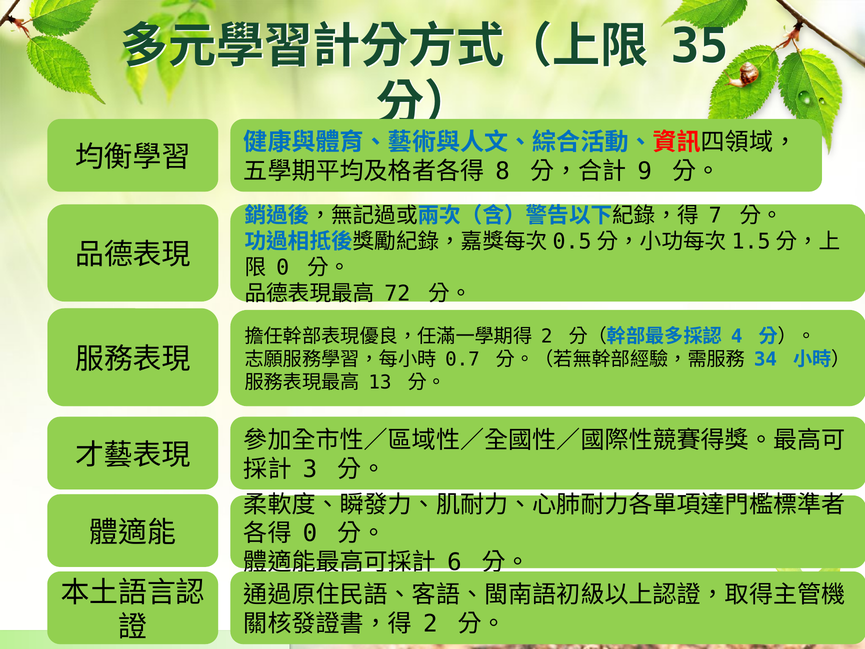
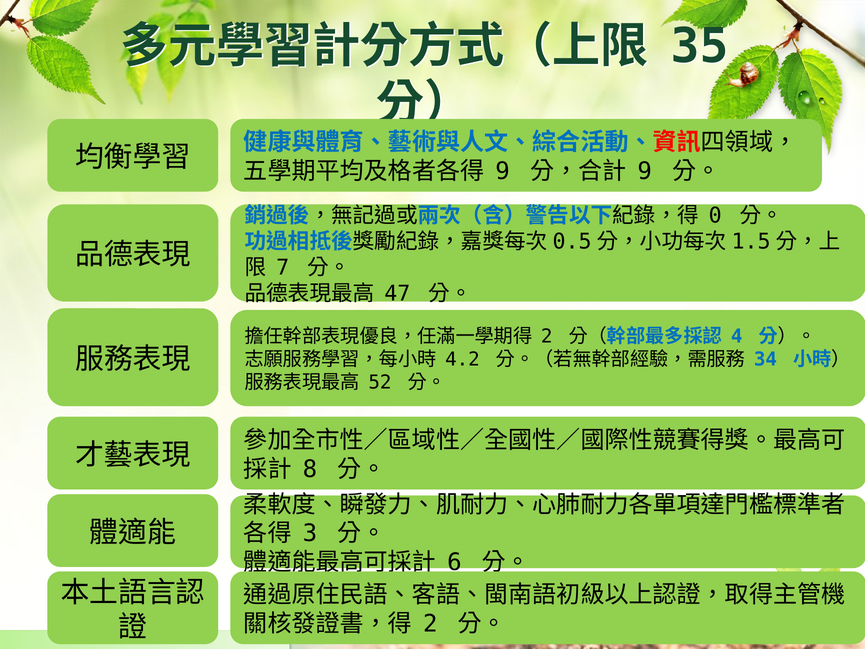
8 at (503, 171): 8 -> 9
7: 7 -> 0
0 at (283, 267): 0 -> 7
72: 72 -> 47
0.7: 0.7 -> 4.2
13: 13 -> 52
3: 3 -> 8
0 at (310, 533): 0 -> 3
